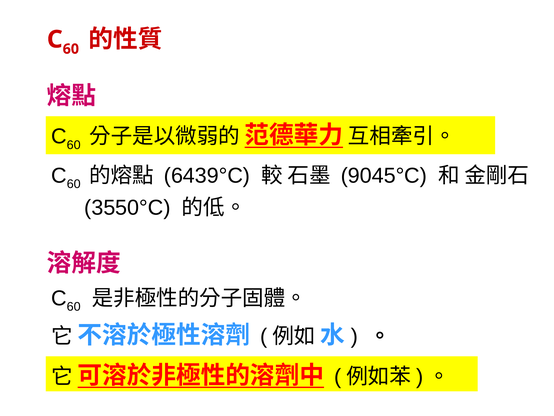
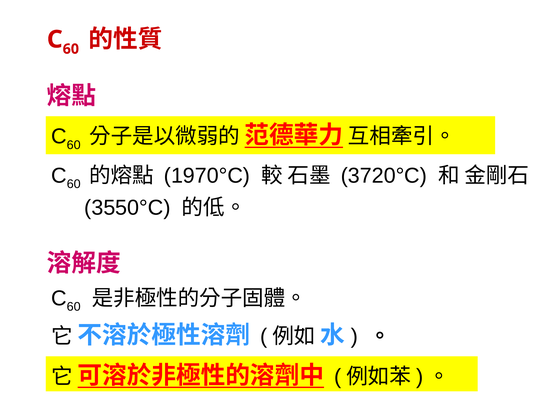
6439°C: 6439°C -> 1970°C
9045°C: 9045°C -> 3720°C
